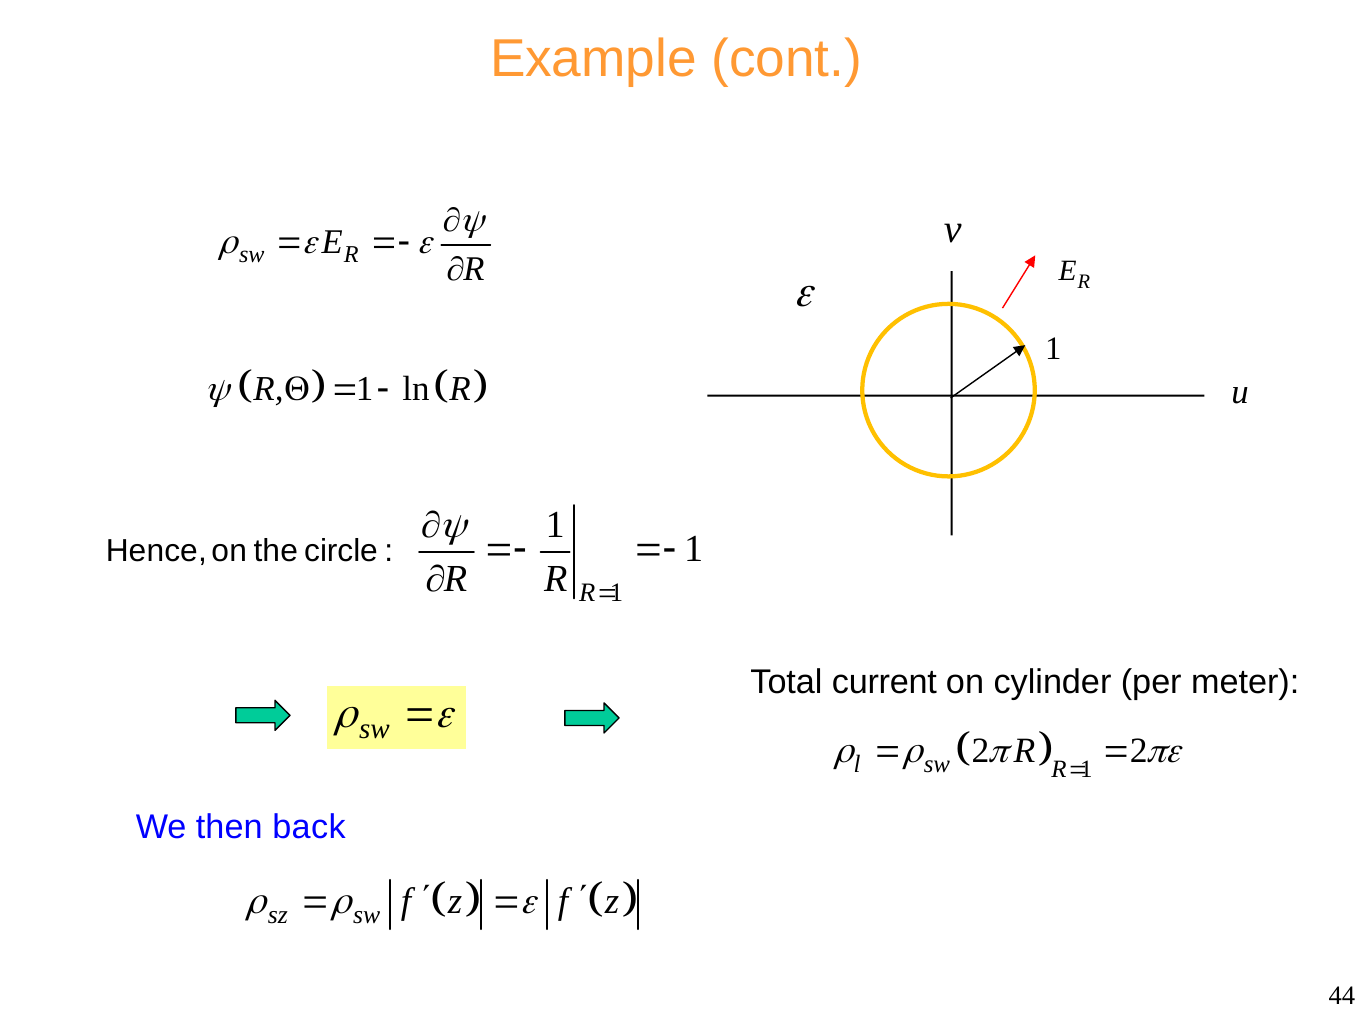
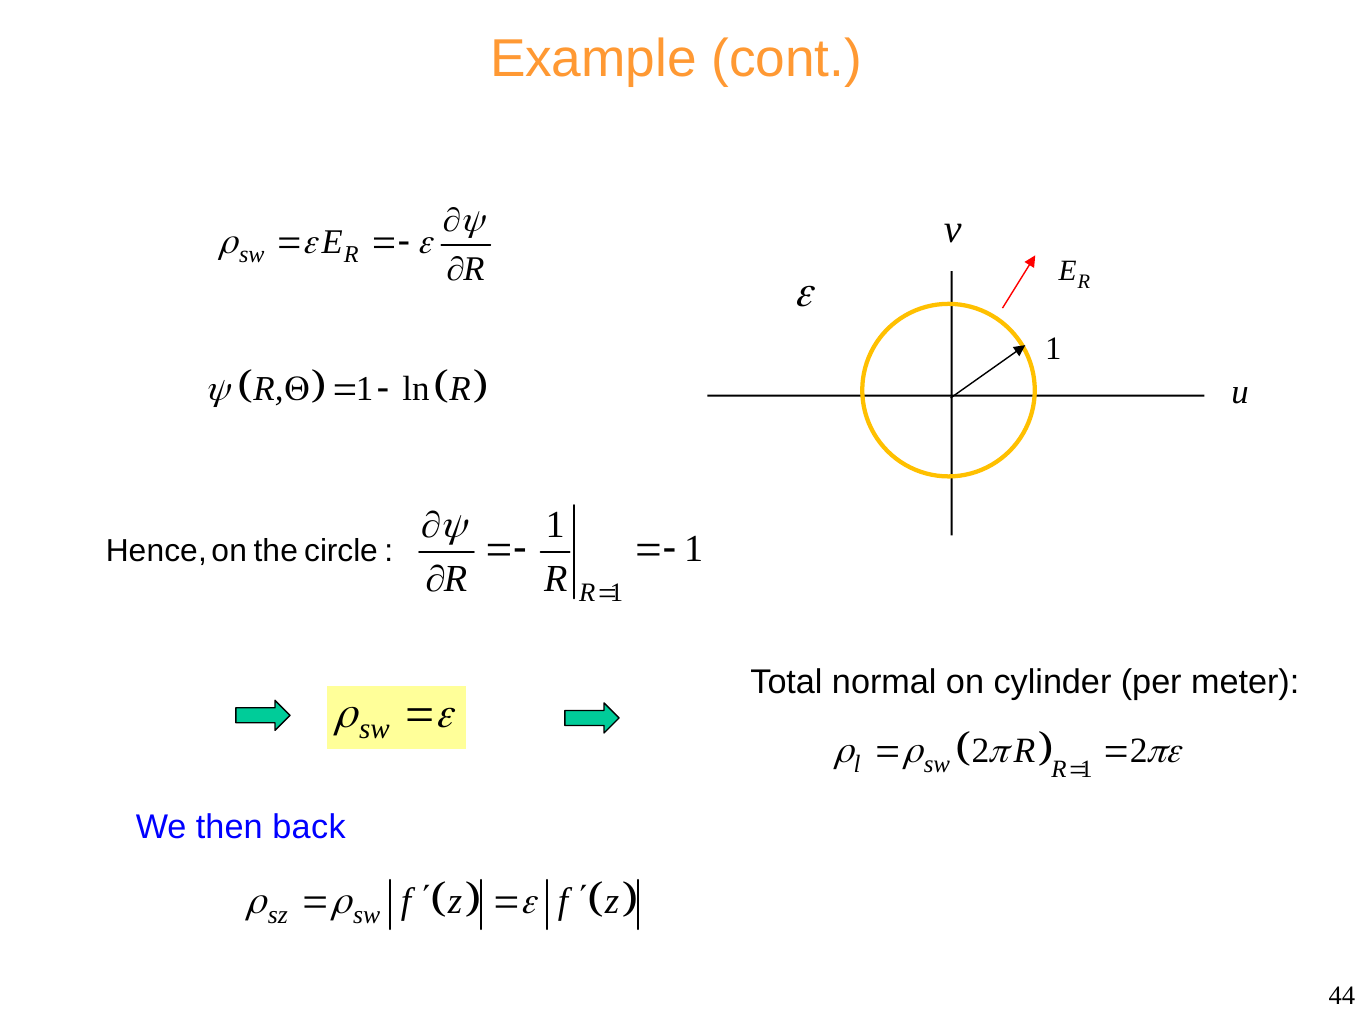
current: current -> normal
